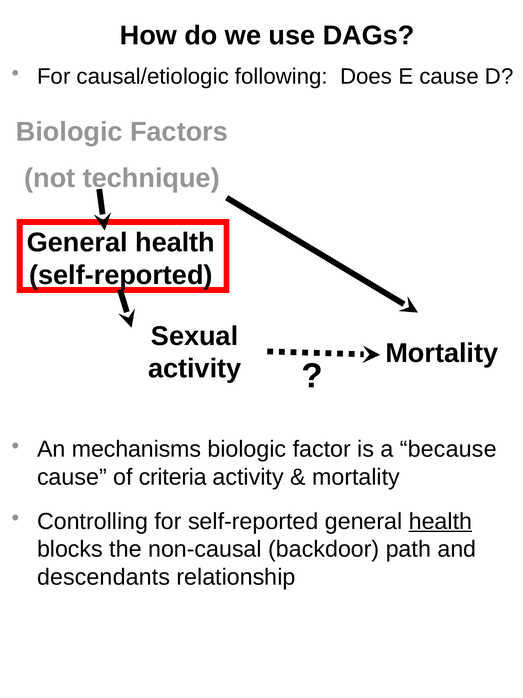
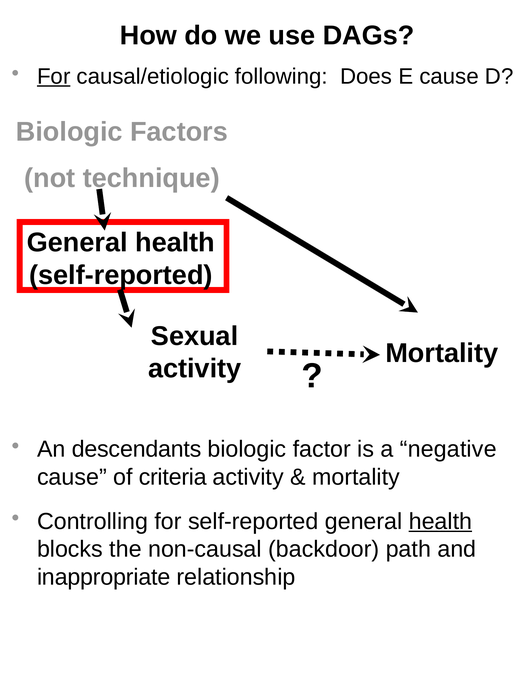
For at (54, 76) underline: none -> present
mechanisms: mechanisms -> descendants
because: because -> negative
descendants: descendants -> inappropriate
